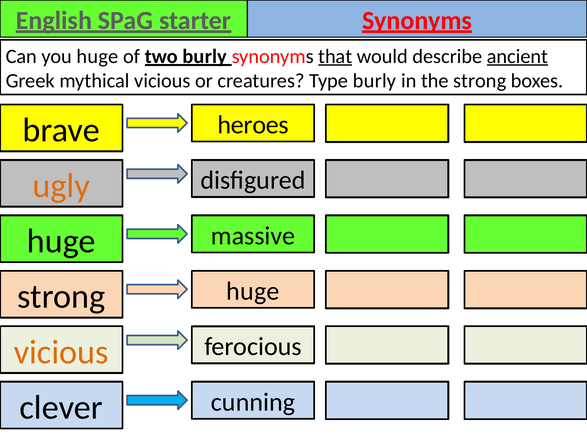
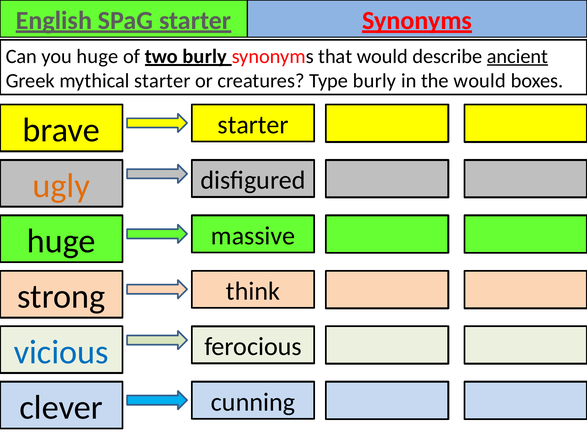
that underline: present -> none
mythical vicious: vicious -> starter
the strong: strong -> would
heroes at (253, 125): heroes -> starter
huge at (253, 291): huge -> think
vicious at (61, 352) colour: orange -> blue
